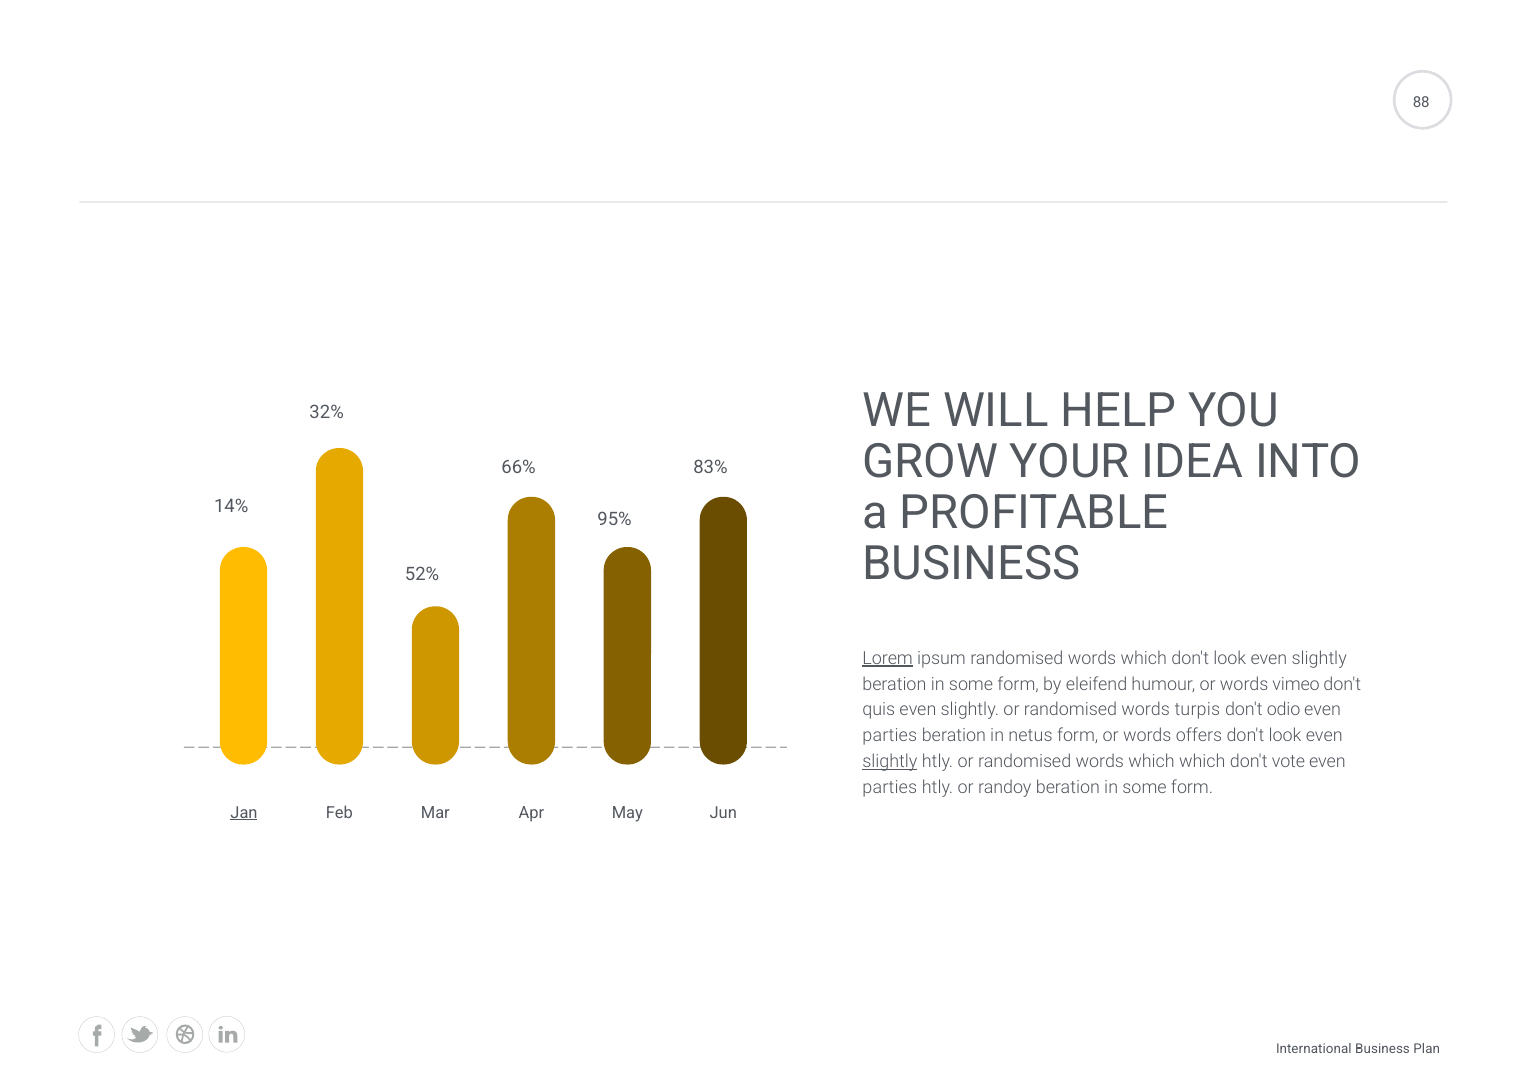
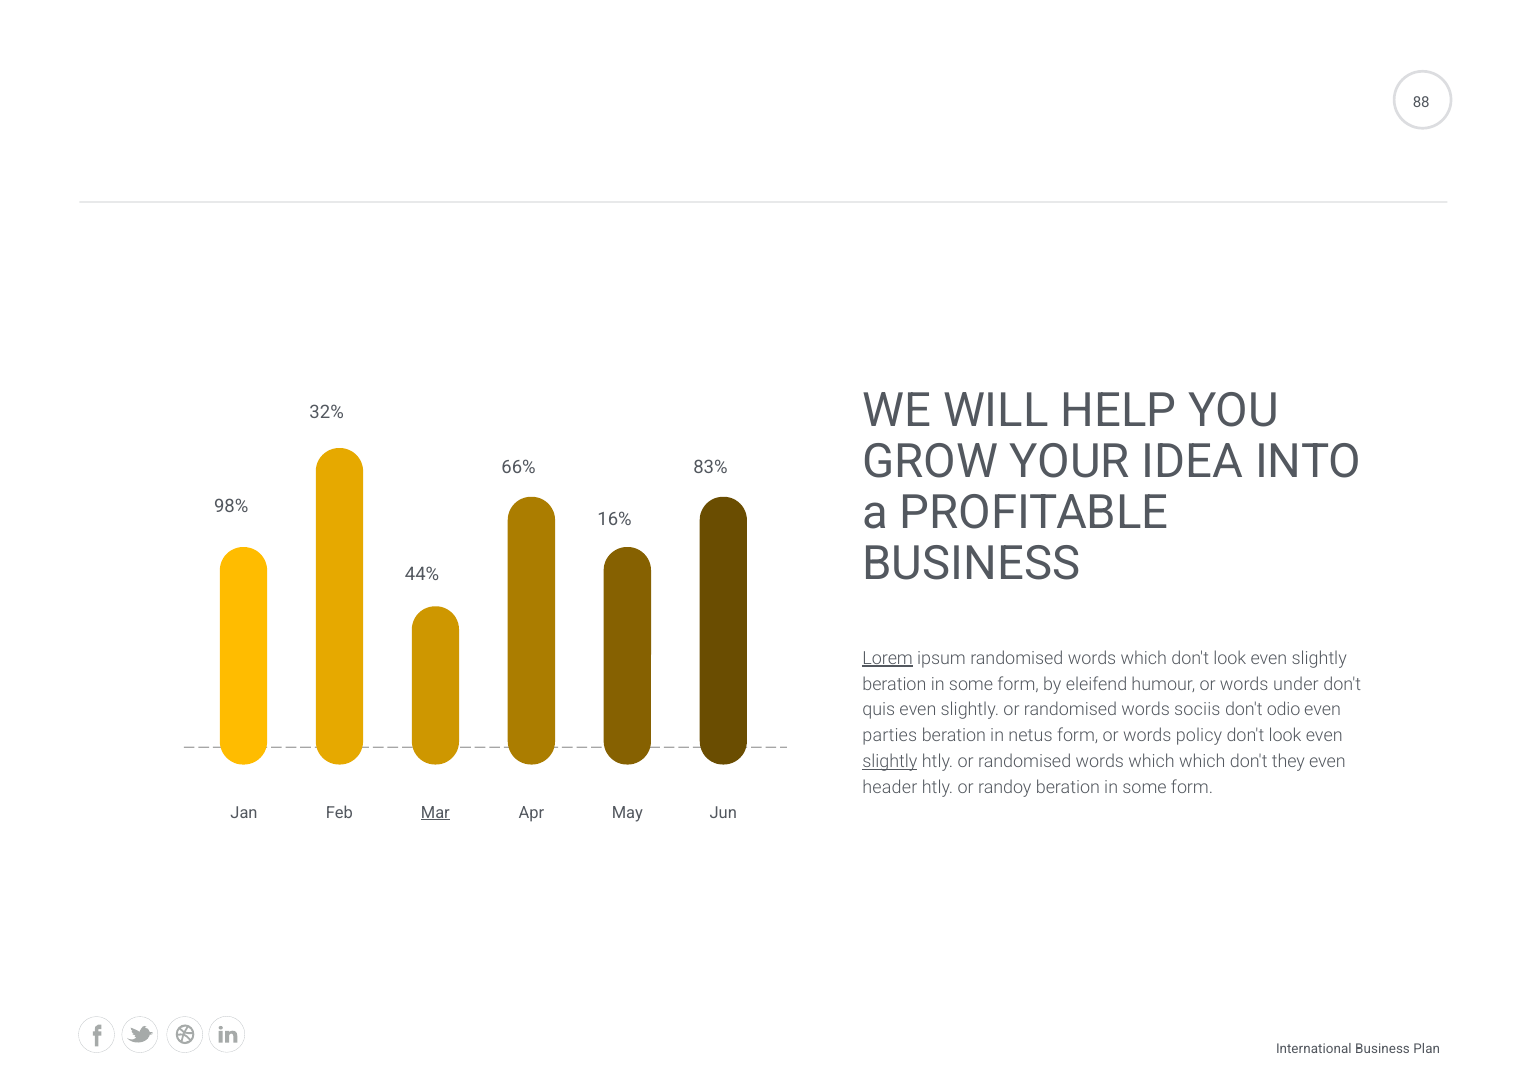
14%: 14% -> 98%
95%: 95% -> 16%
52%: 52% -> 44%
vimeo: vimeo -> under
turpis: turpis -> sociis
offers: offers -> policy
vote: vote -> they
parties at (890, 787): parties -> header
Jan underline: present -> none
Mar underline: none -> present
